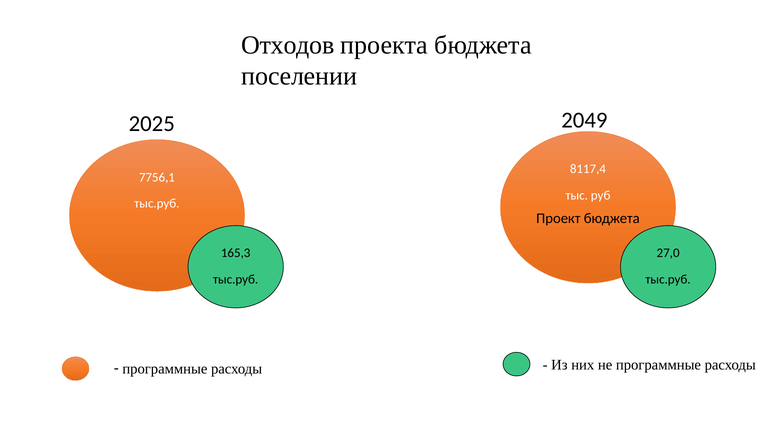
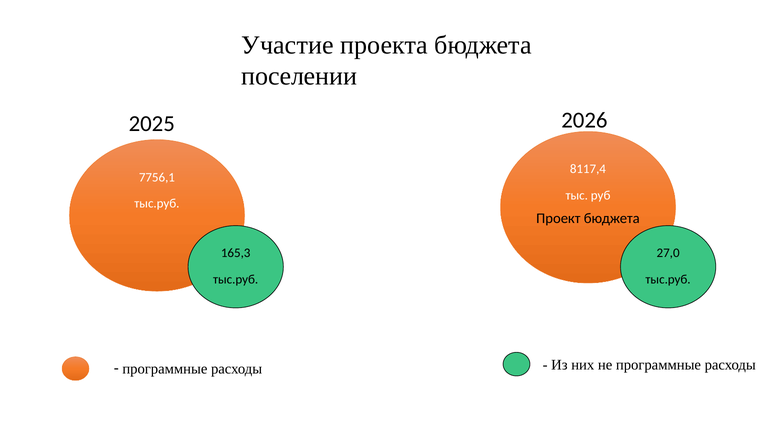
Отходов: Отходов -> Участие
2049: 2049 -> 2026
